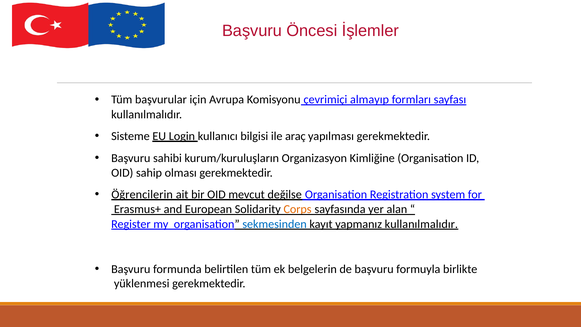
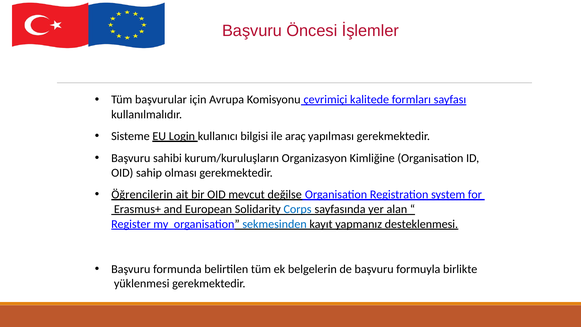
almayıp: almayıp -> kalitede
Corps colour: orange -> blue
yapmanız kullanılmalıdır: kullanılmalıdır -> desteklenmesi
